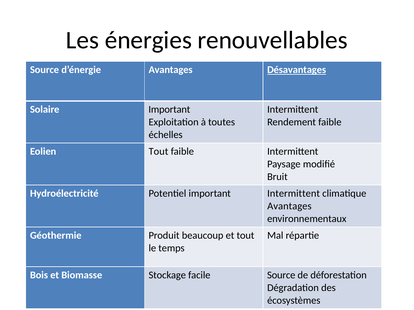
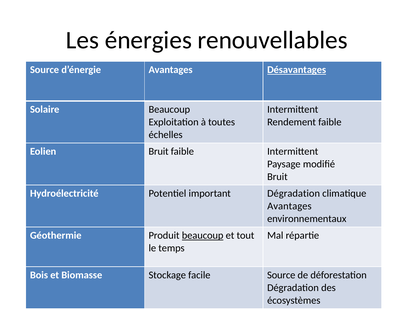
Solaire Important: Important -> Beaucoup
Eolien Tout: Tout -> Bruit
important Intermittent: Intermittent -> Dégradation
beaucoup at (203, 236) underline: none -> present
